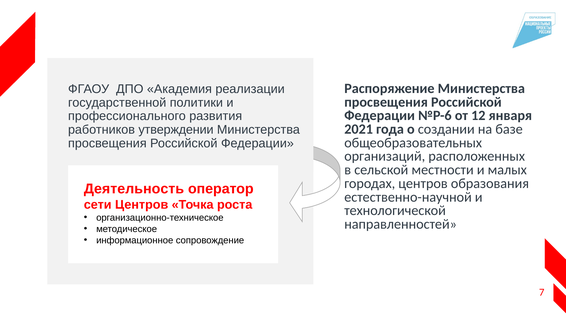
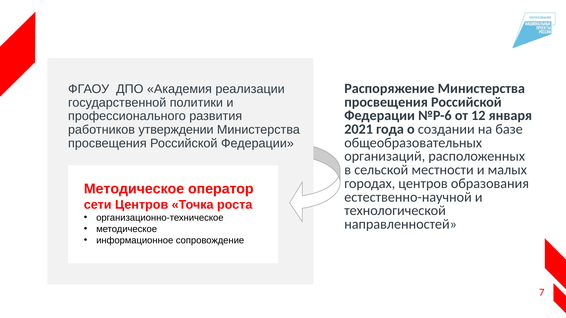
Деятельность at (134, 189): Деятельность -> Методическое
